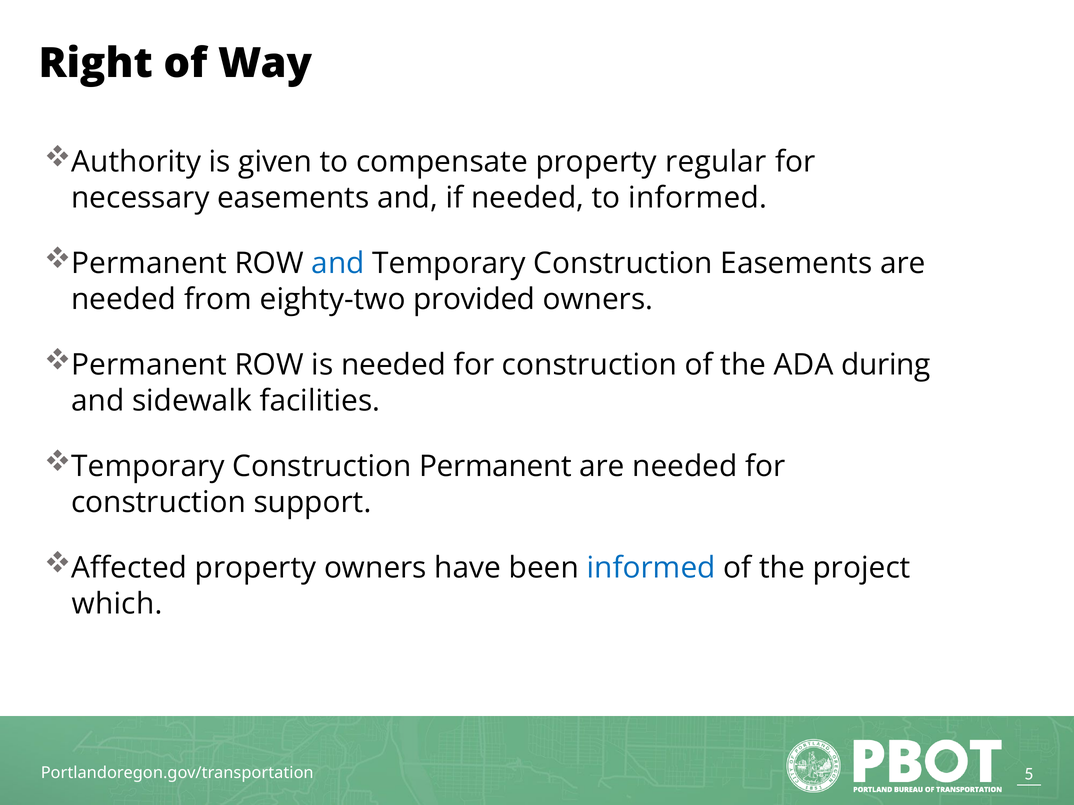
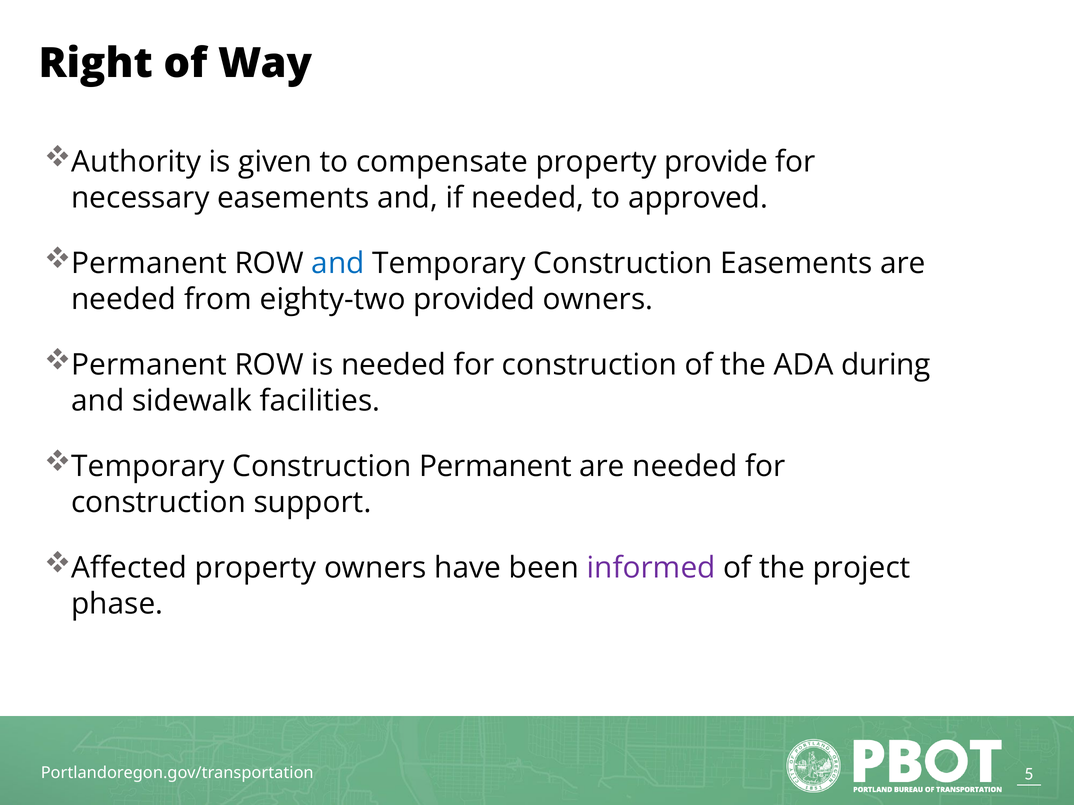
regular: regular -> provide
to informed: informed -> approved
informed at (651, 568) colour: blue -> purple
which: which -> phase
